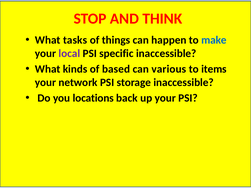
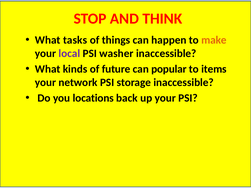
make colour: blue -> orange
specific: specific -> washer
based: based -> future
various: various -> popular
